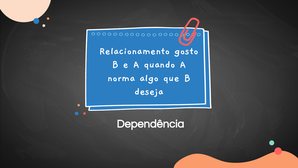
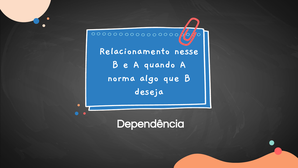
gosto: gosto -> nesse
